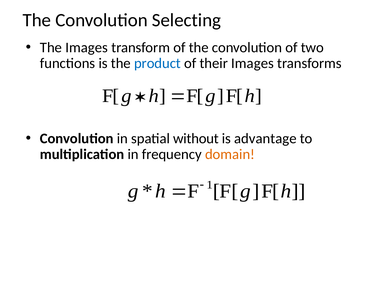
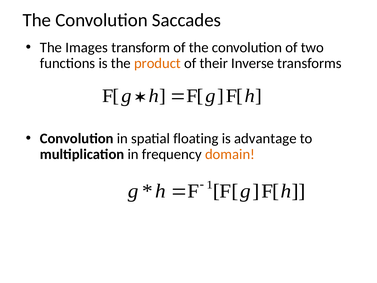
Selecting: Selecting -> Saccades
product colour: blue -> orange
their Images: Images -> Inverse
without: without -> floating
